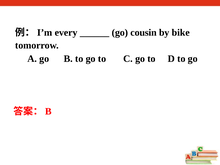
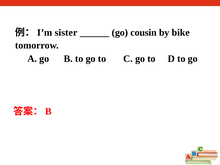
every: every -> sister
